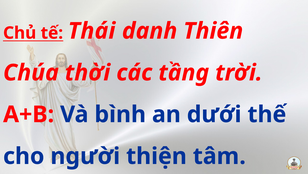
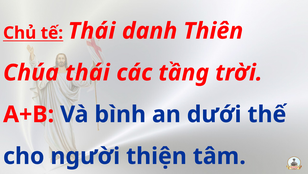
Chúa thời: thời -> thái
